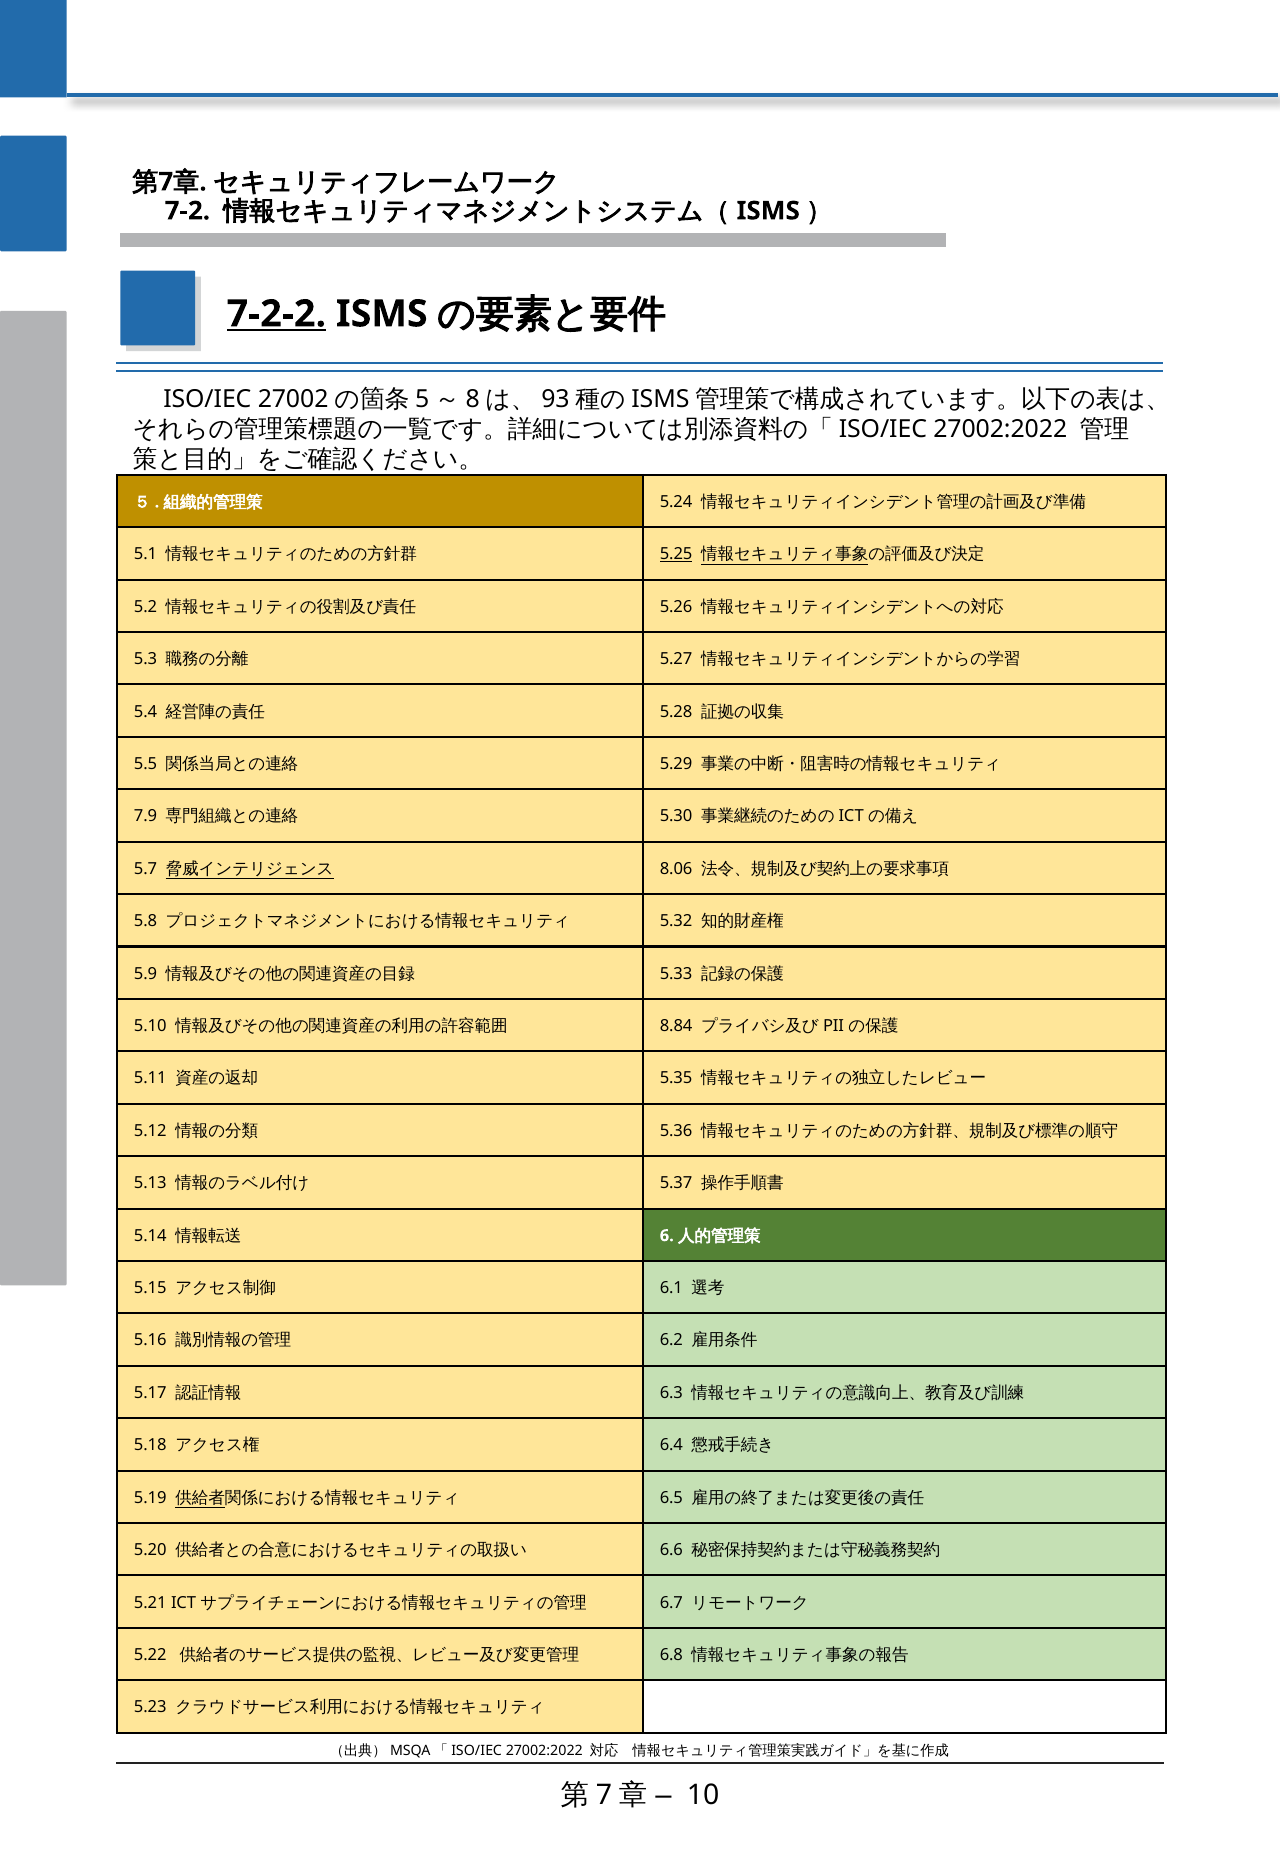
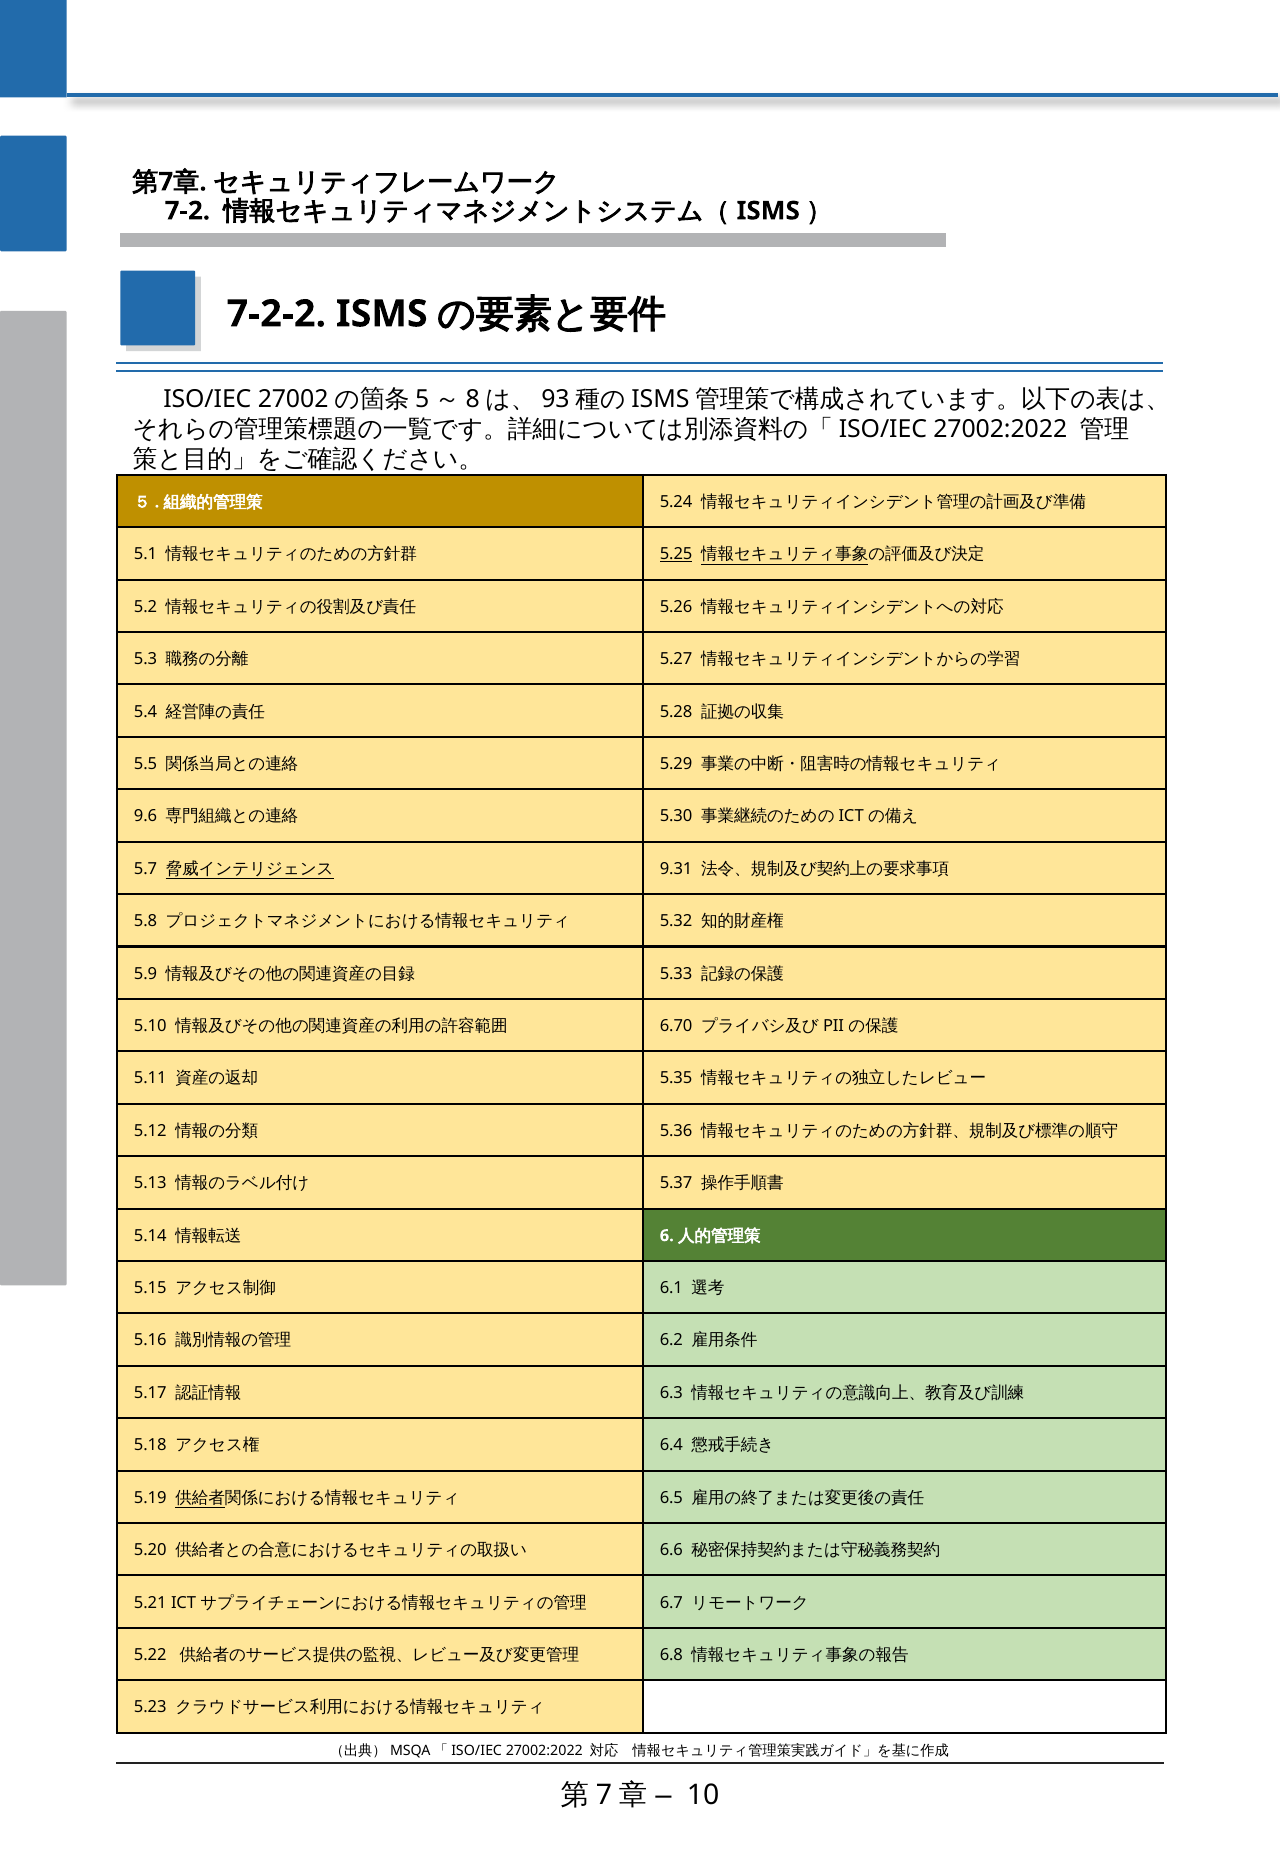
7-2-2 underline: present -> none
7.9: 7.9 -> 9.6
8.06: 8.06 -> 9.31
8.84: 8.84 -> 6.70
